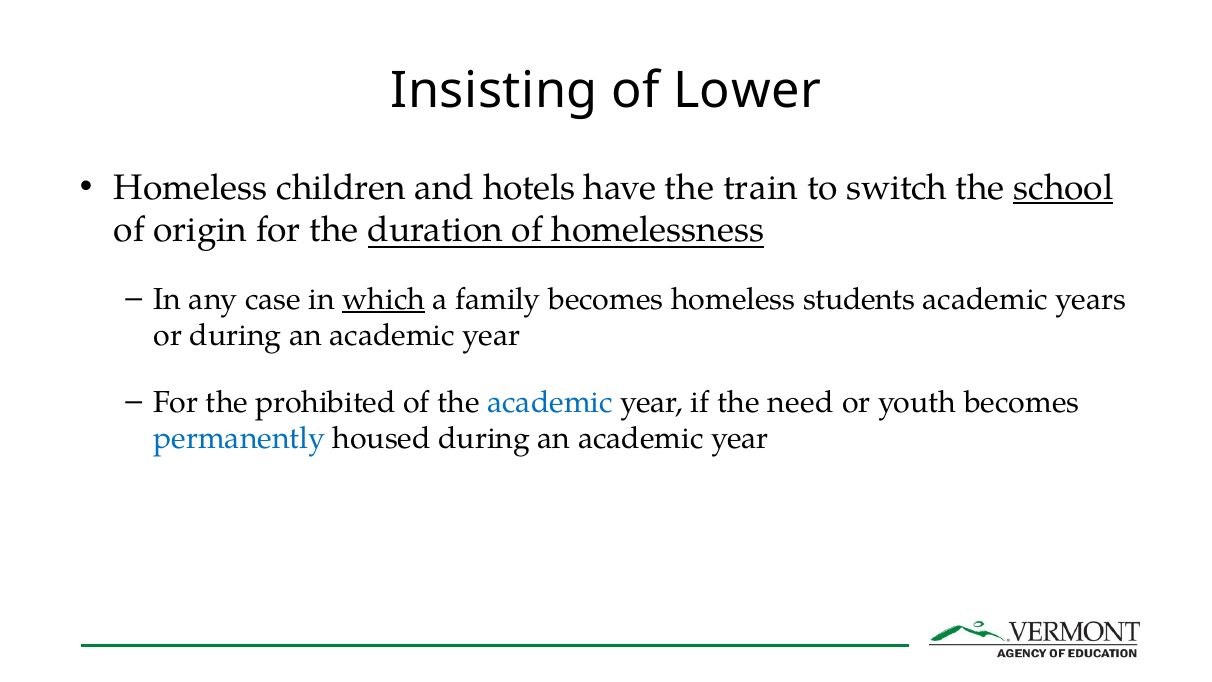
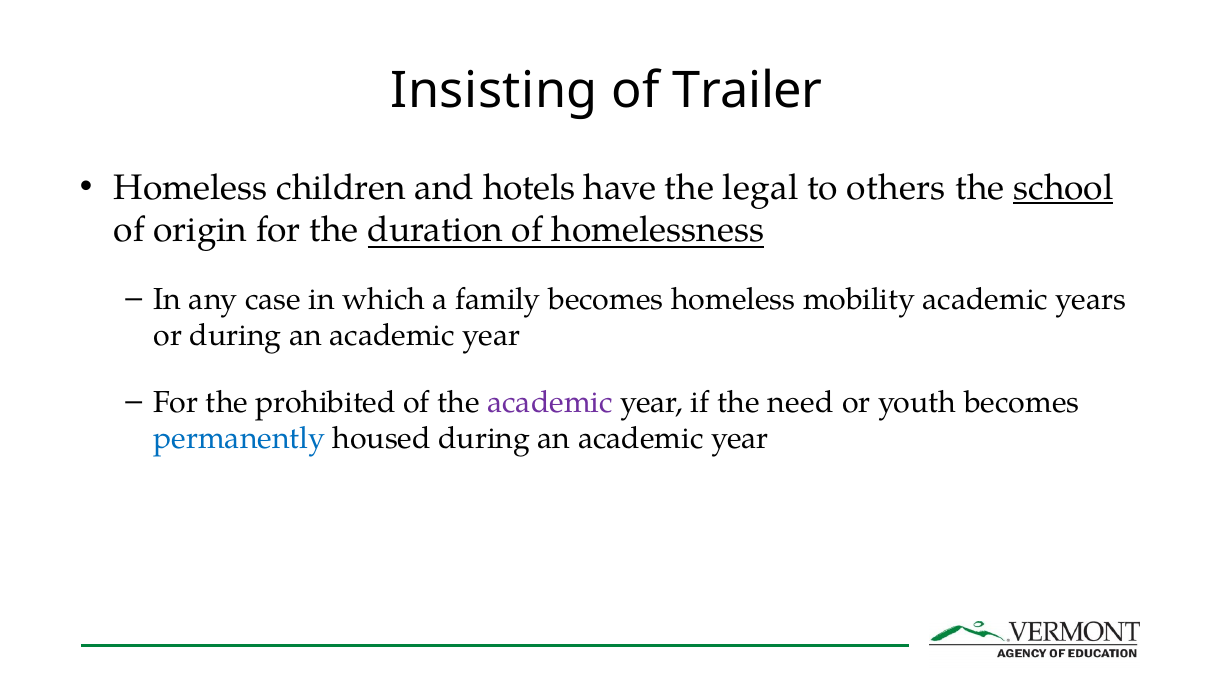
Lower: Lower -> Trailer
train: train -> legal
switch: switch -> others
which underline: present -> none
students: students -> mobility
academic at (550, 402) colour: blue -> purple
